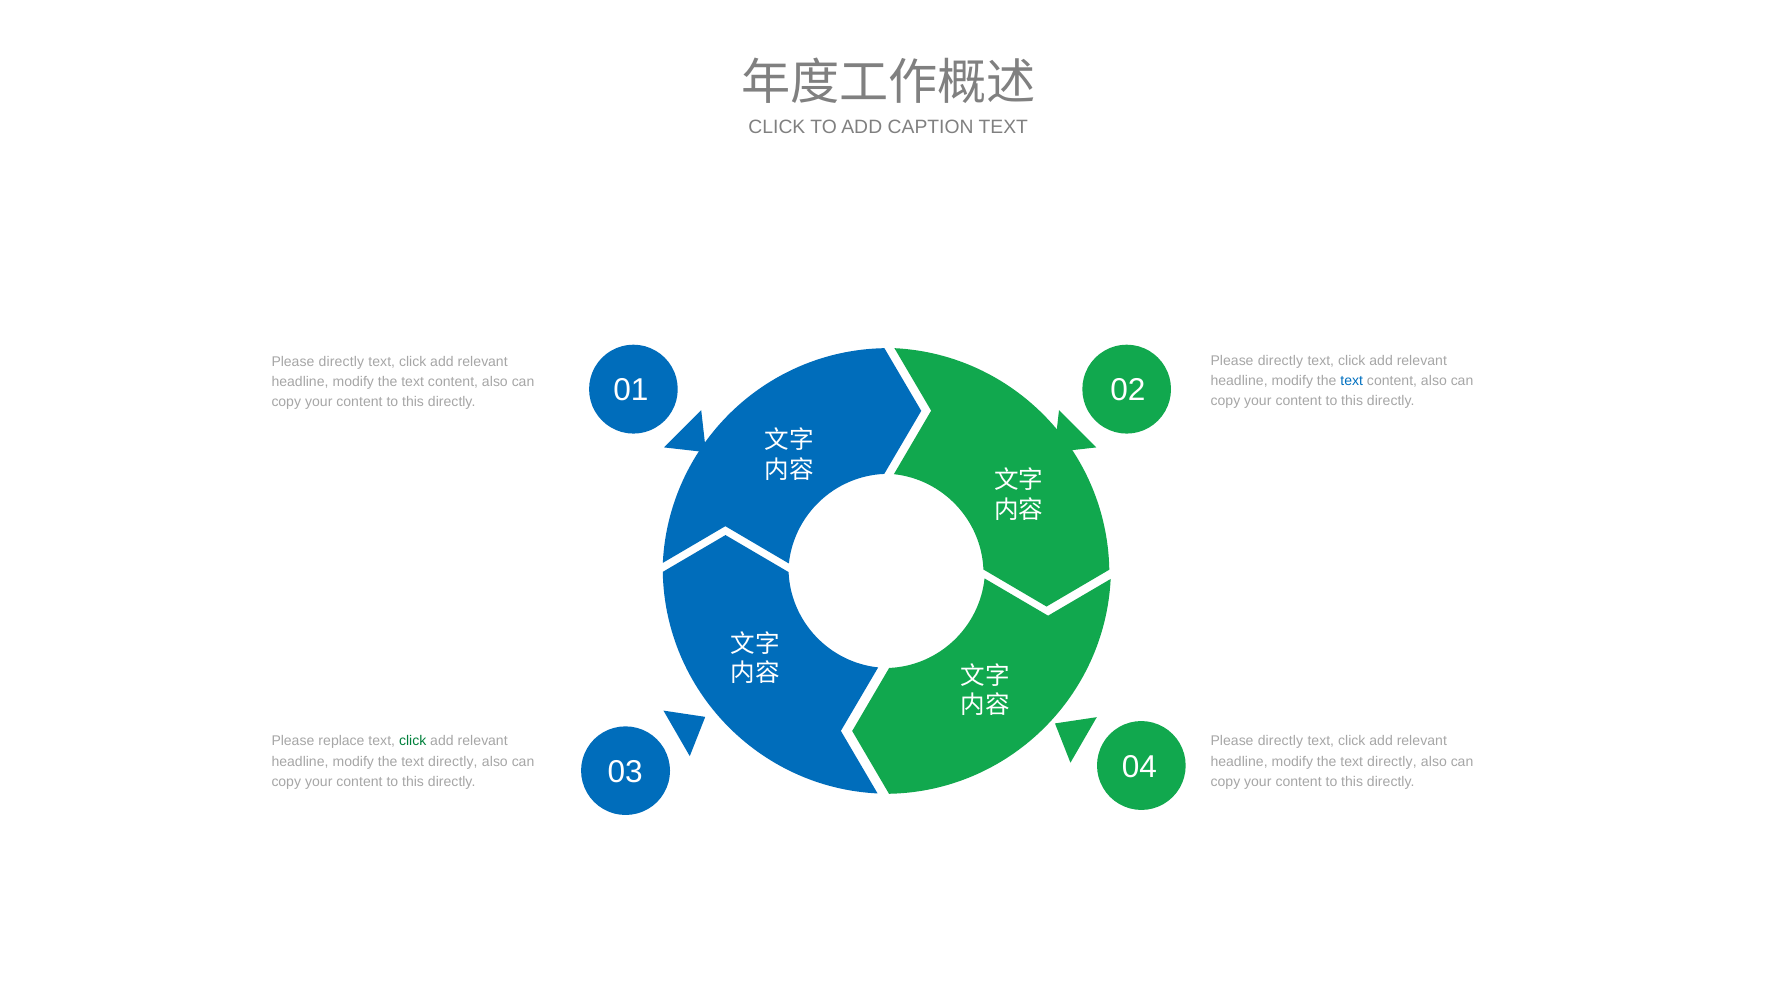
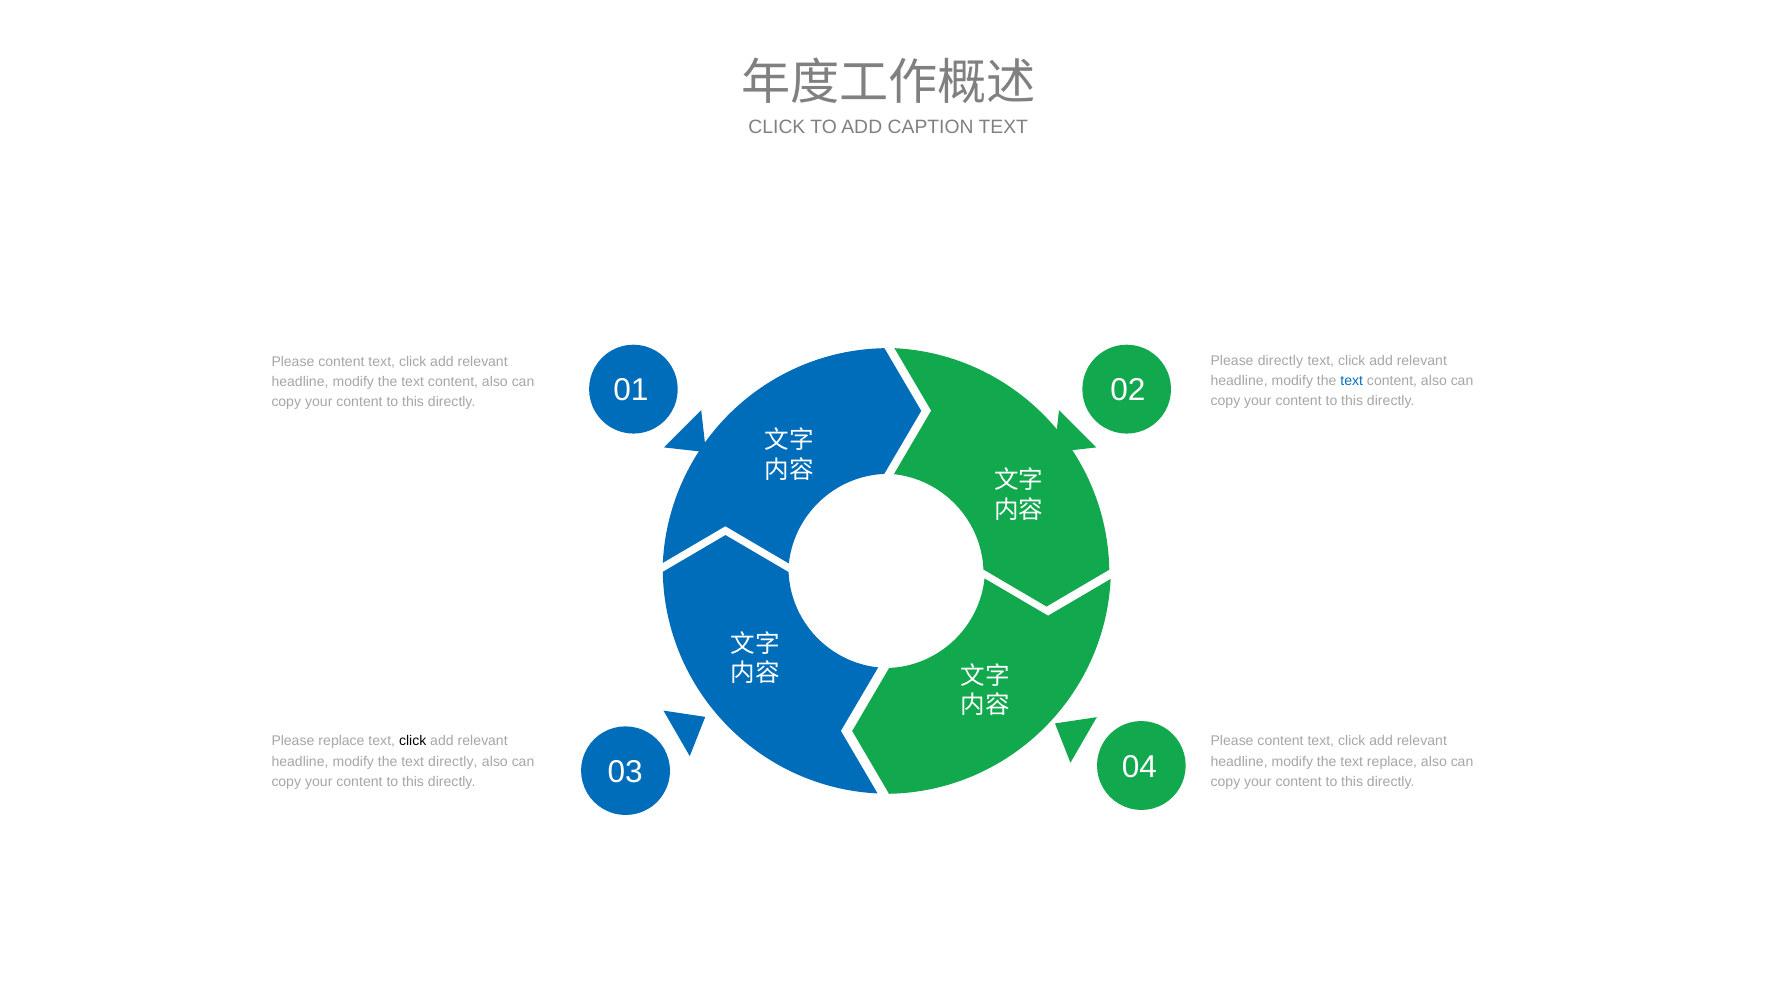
directly at (341, 362): directly -> content
click at (413, 742) colour: green -> black
directly at (1280, 742): directly -> content
directly at (1392, 762): directly -> replace
